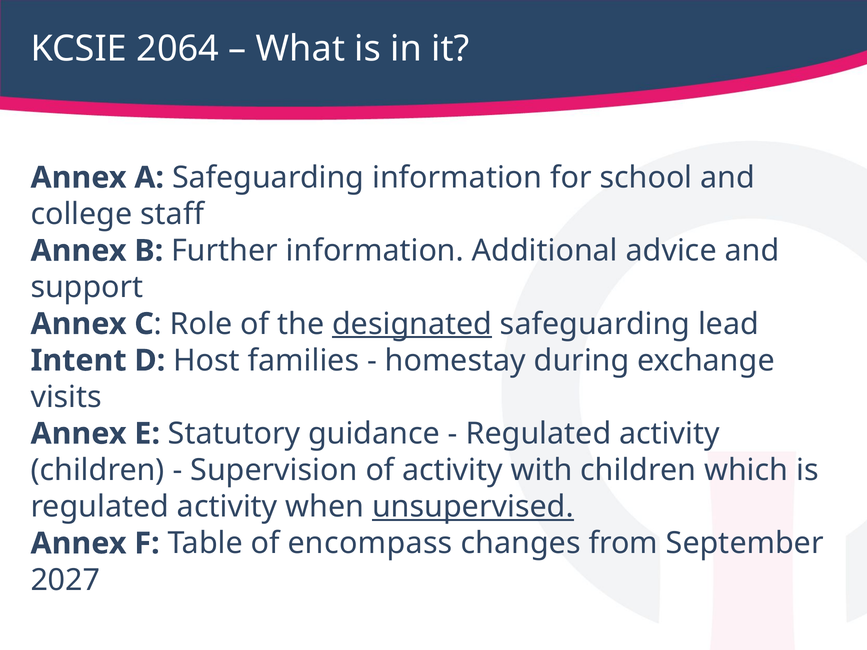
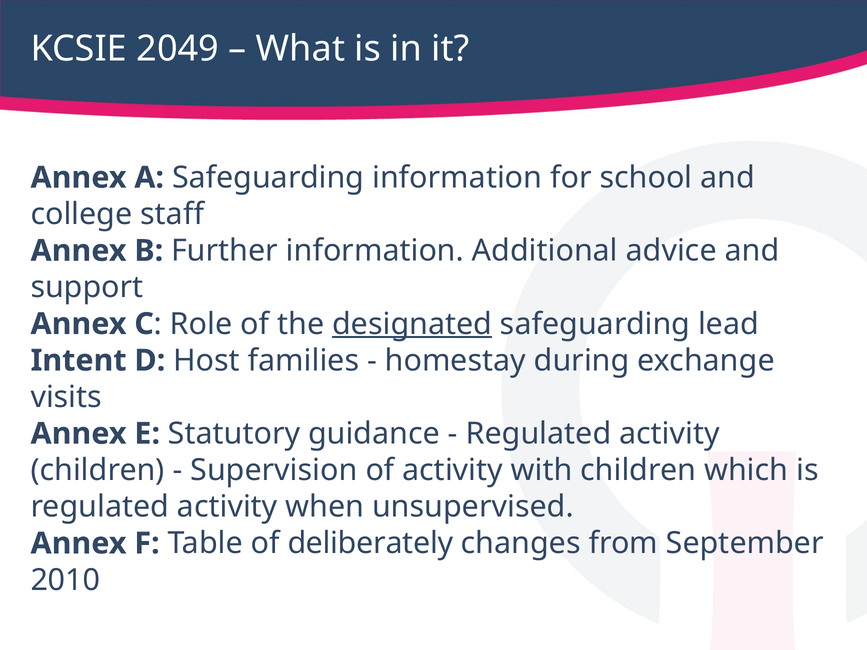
2064: 2064 -> 2049
unsupervised underline: present -> none
encompass: encompass -> deliberately
2027: 2027 -> 2010
